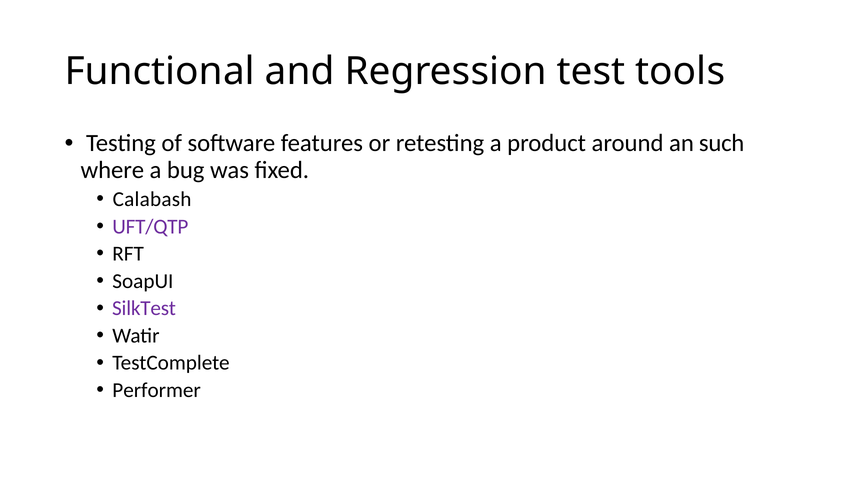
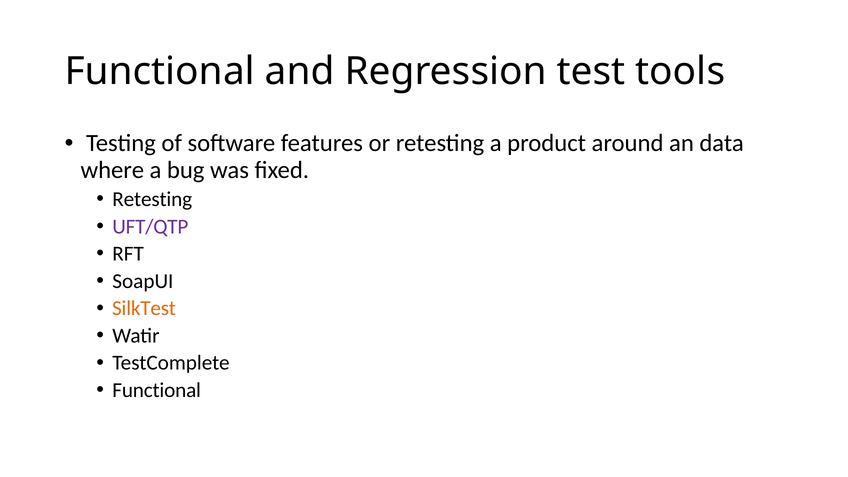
such: such -> data
Calabash at (152, 199): Calabash -> Retesting
SilkTest colour: purple -> orange
Performer at (157, 390): Performer -> Functional
